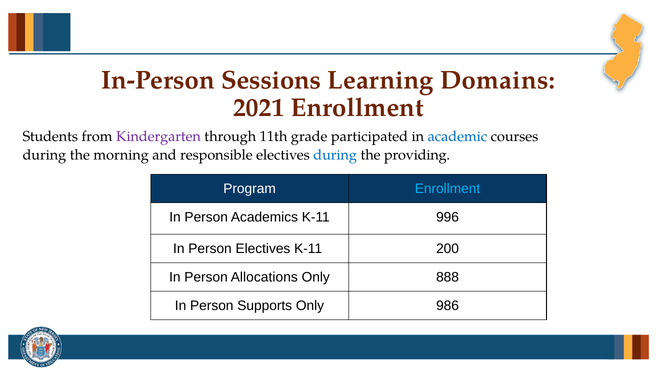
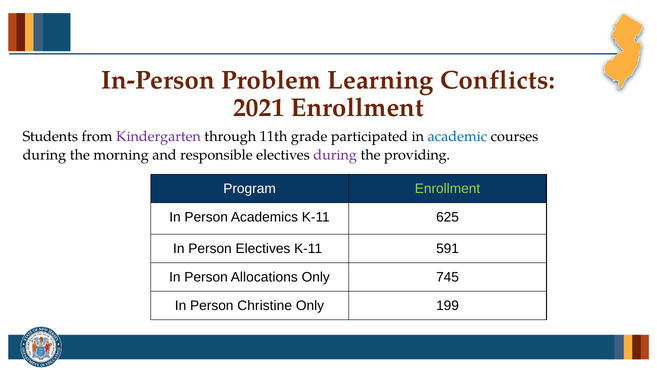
Sessions: Sessions -> Problem
Domains: Domains -> Conflicts
during at (335, 155) colour: blue -> purple
Enrollment at (447, 188) colour: light blue -> light green
996: 996 -> 625
200: 200 -> 591
888: 888 -> 745
Supports: Supports -> Christine
986: 986 -> 199
